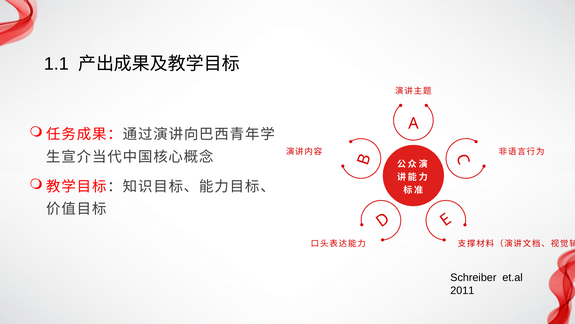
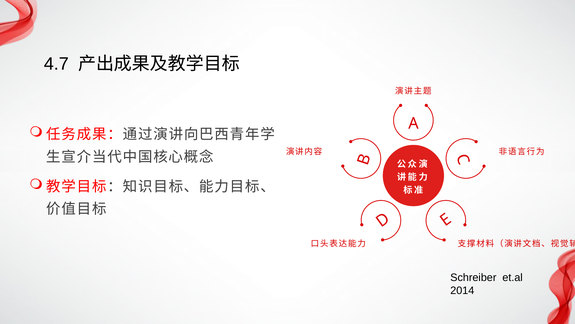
1.1: 1.1 -> 4.7
2011: 2011 -> 2014
